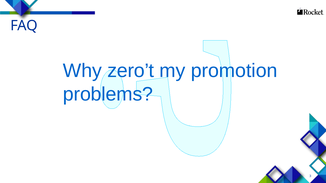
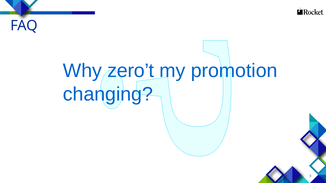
problems: problems -> changing
